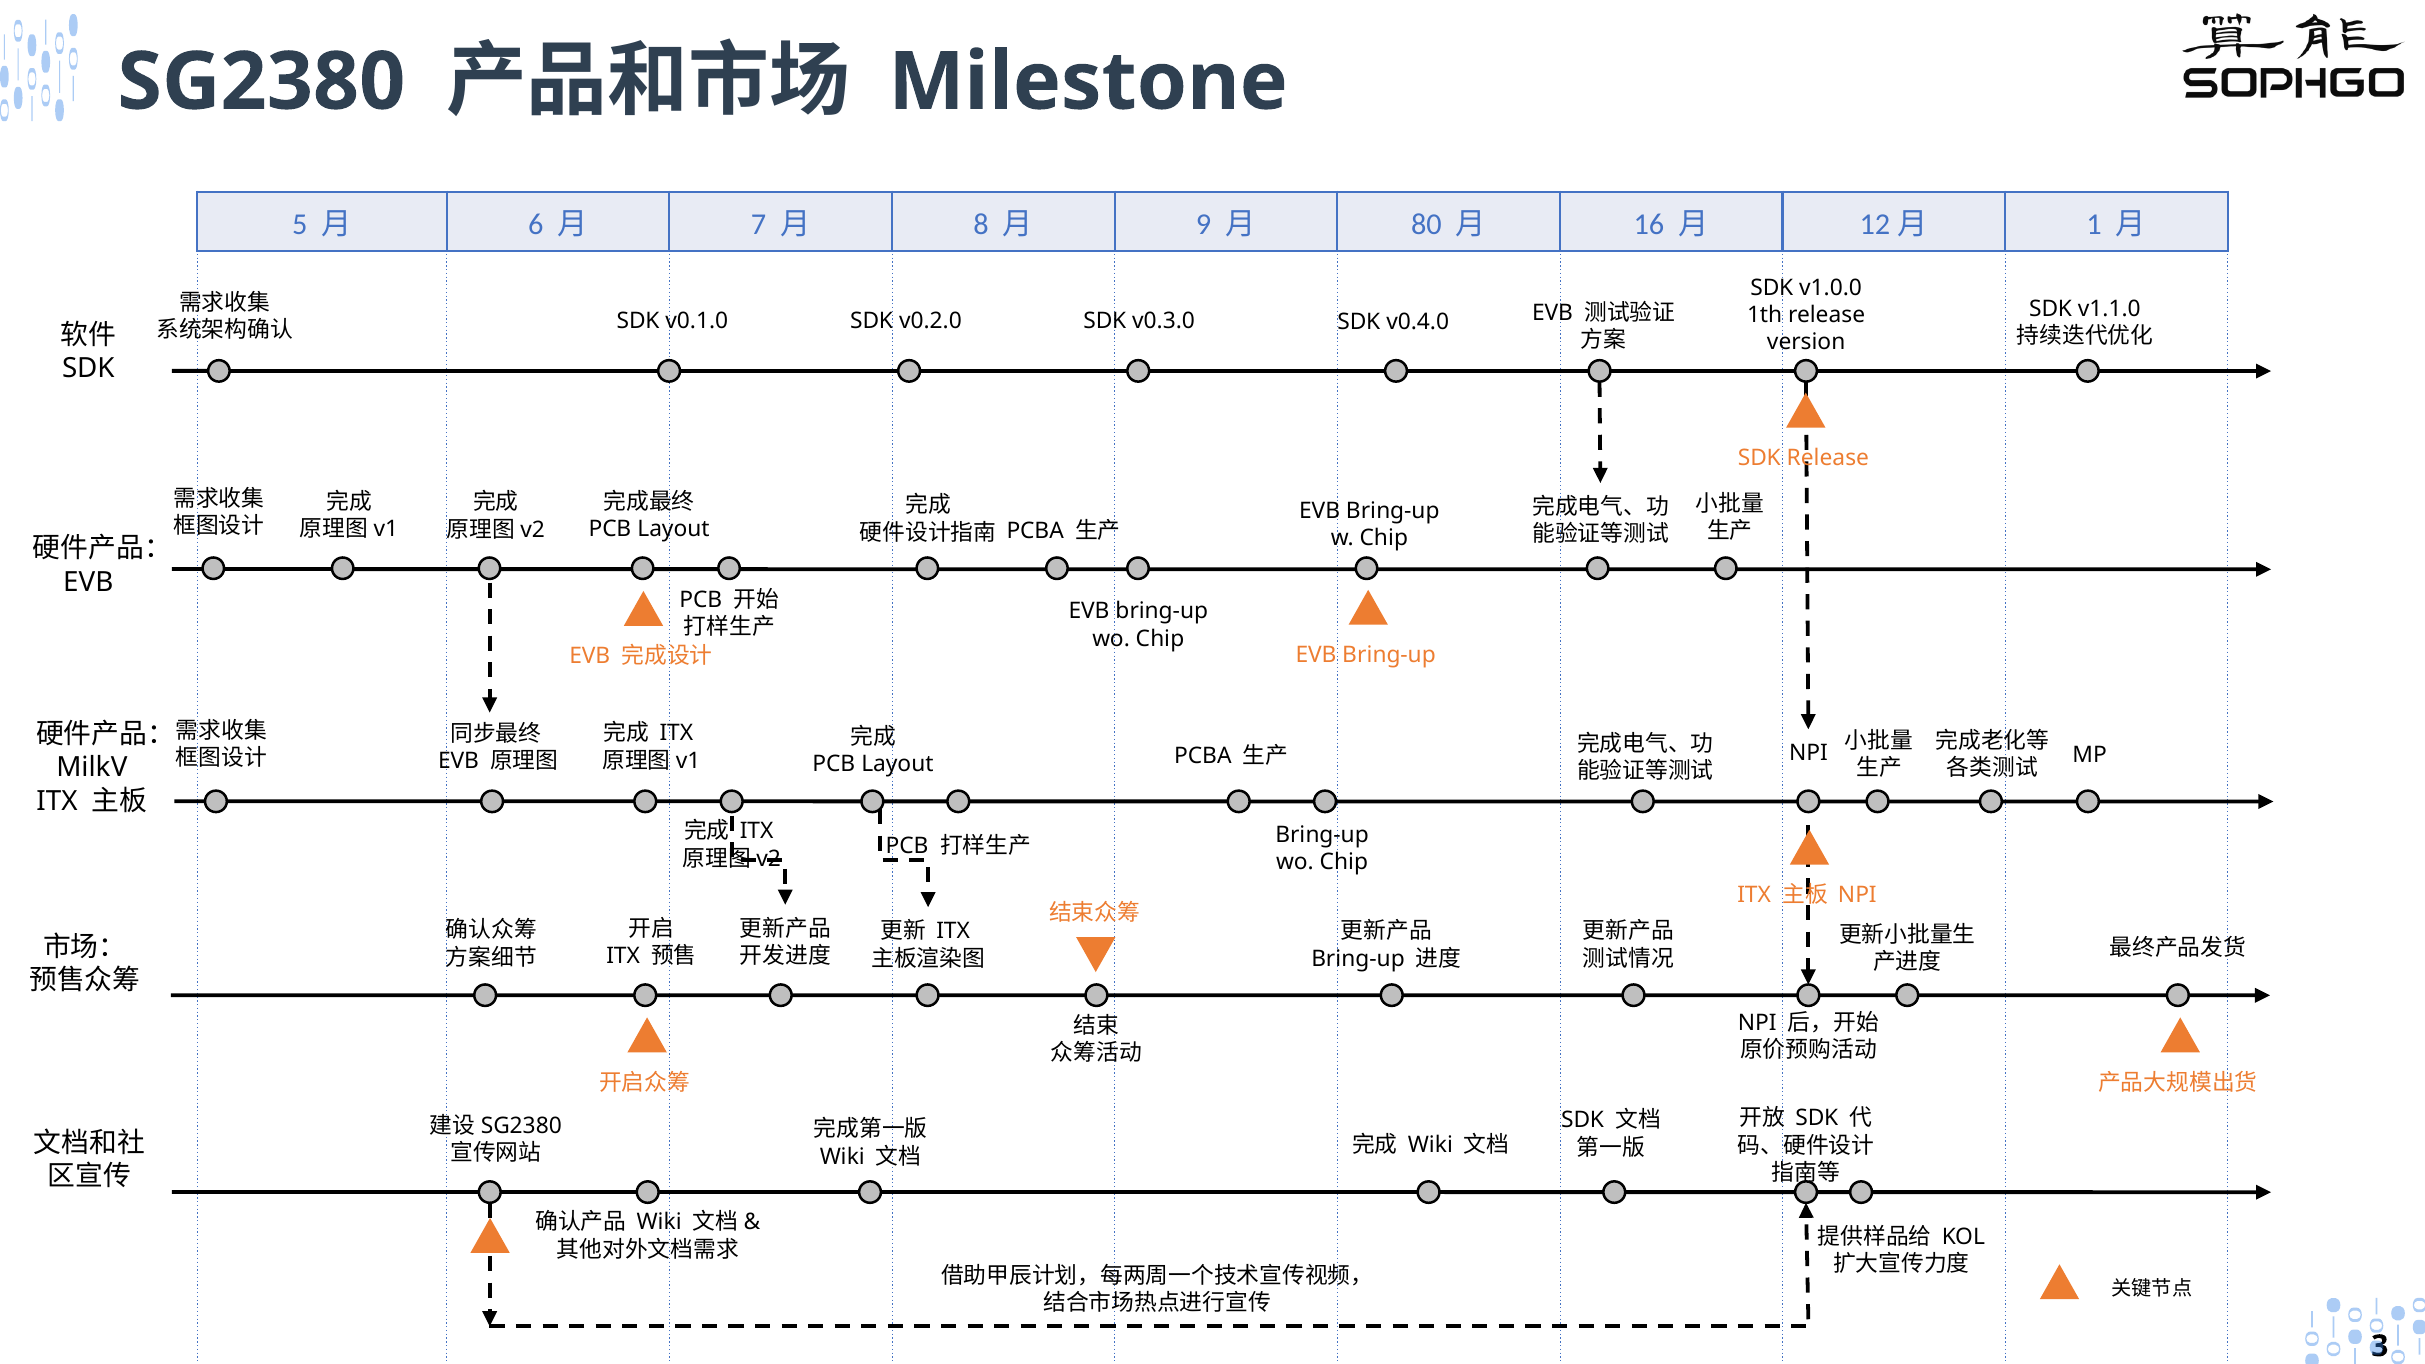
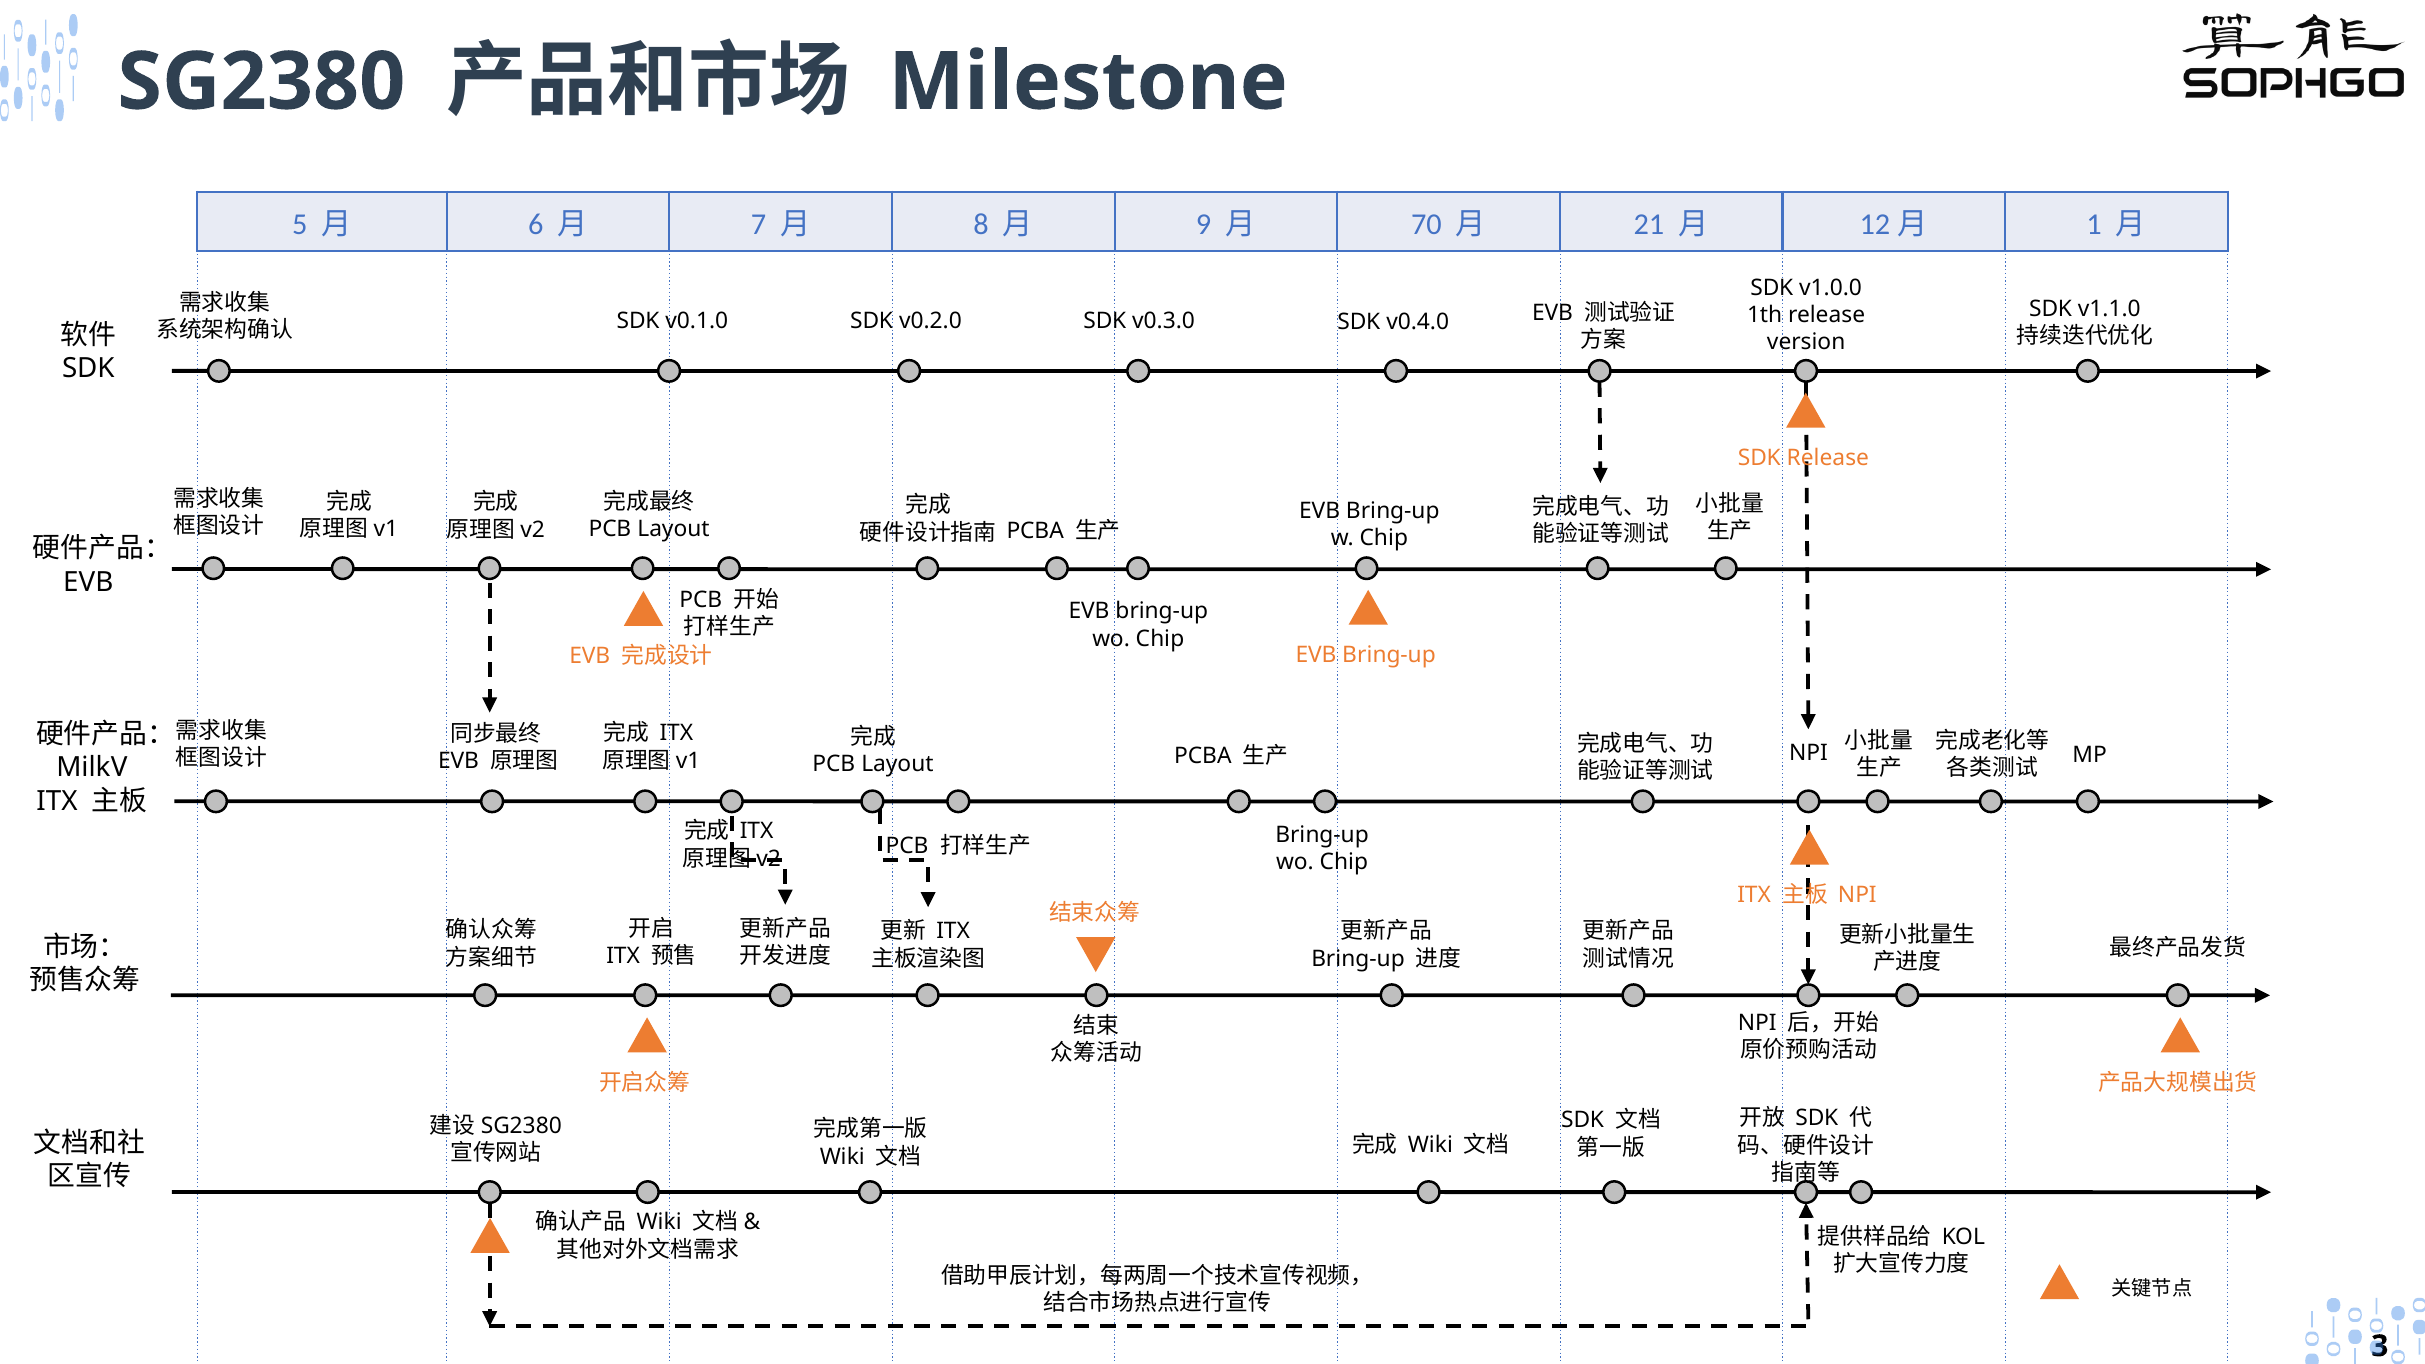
80: 80 -> 70
16: 16 -> 21
